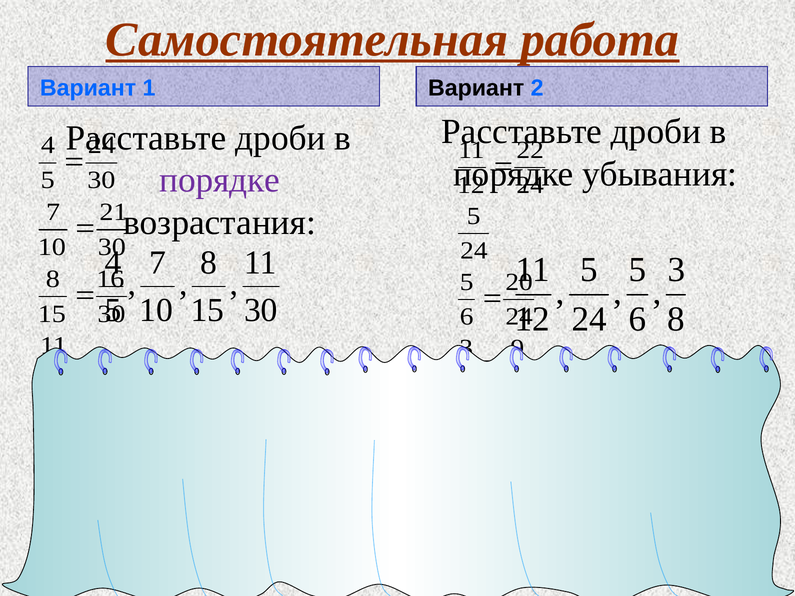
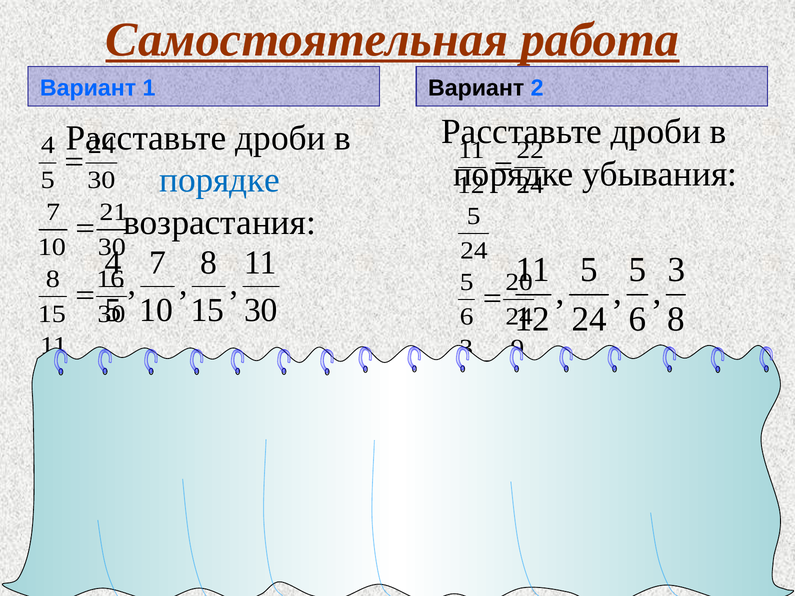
порядке at (220, 180) colour: purple -> blue
